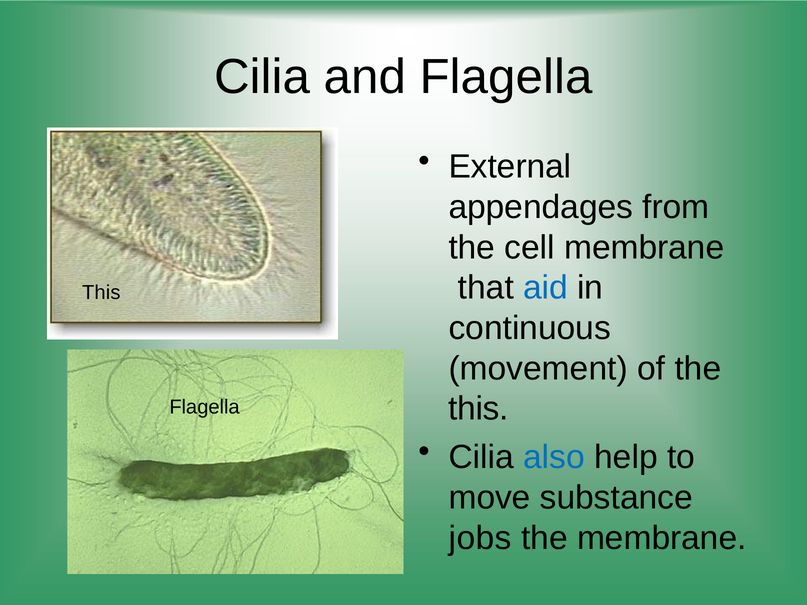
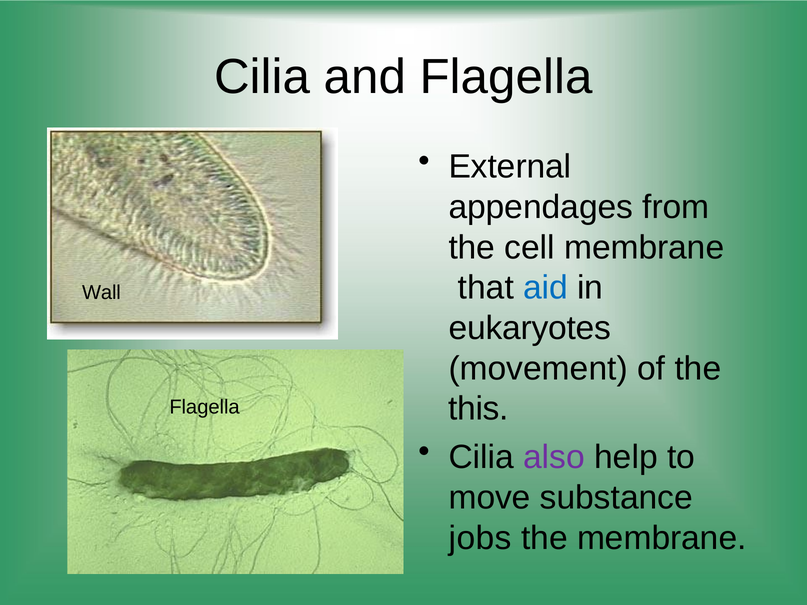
This at (101, 293): This -> Wall
continuous: continuous -> eukaryotes
also colour: blue -> purple
